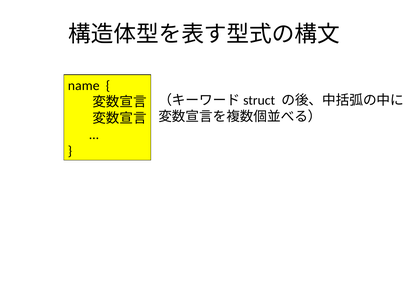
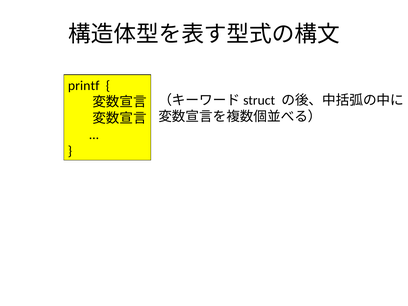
name: name -> printf
